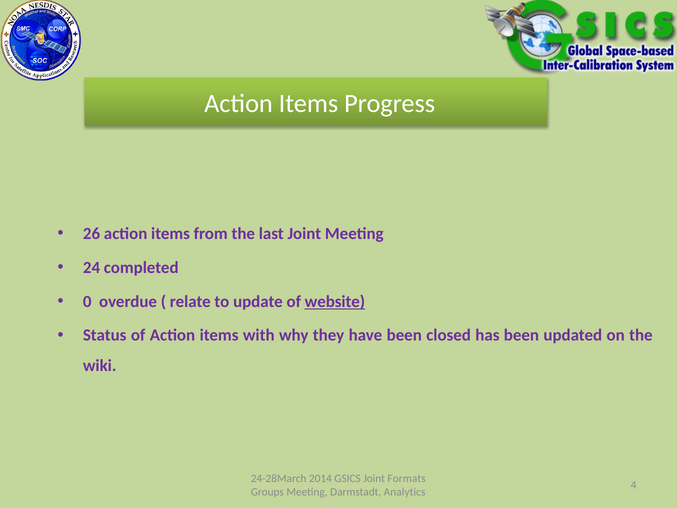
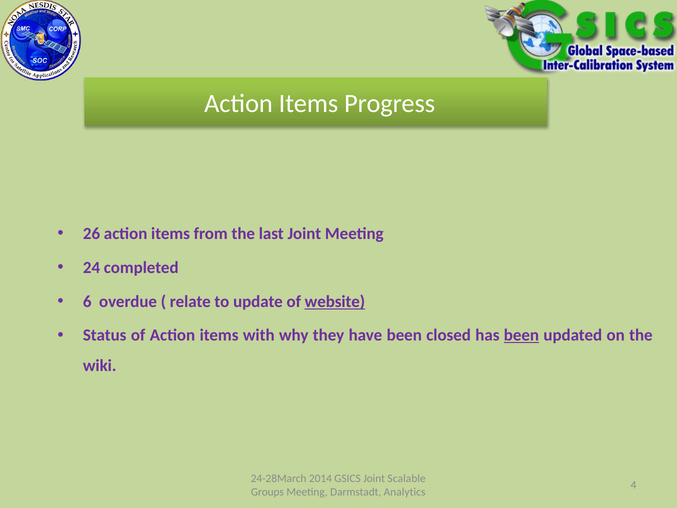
0: 0 -> 6
been at (521, 335) underline: none -> present
Formats: Formats -> Scalable
